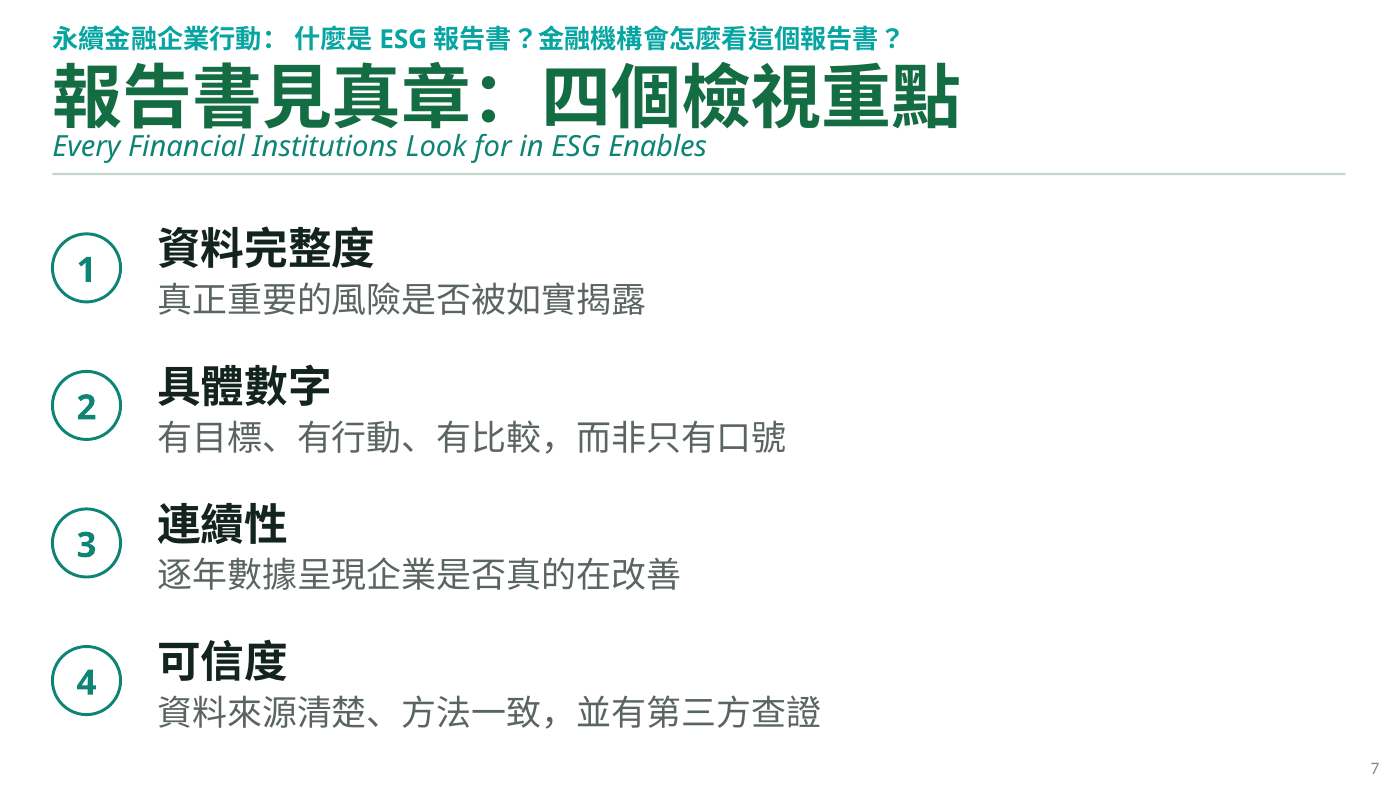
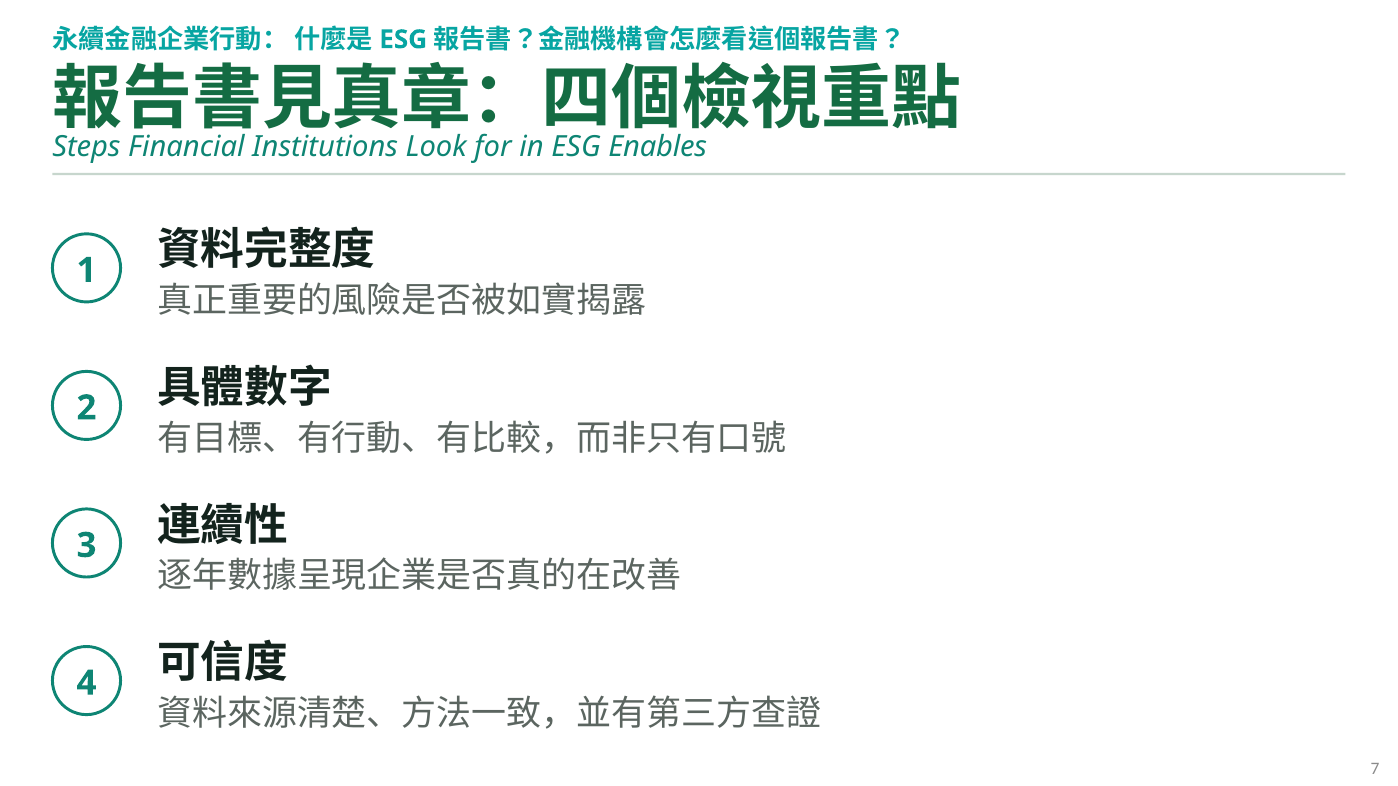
Every: Every -> Steps
